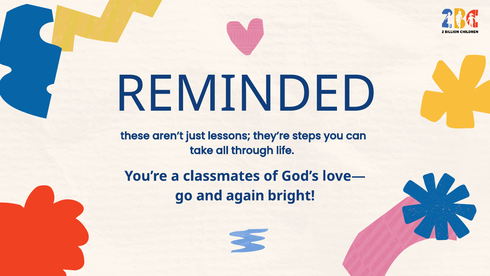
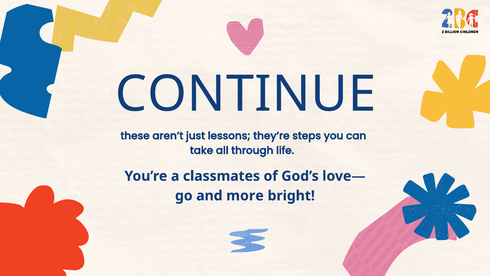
REMINDED: REMINDED -> CONTINUE
again: again -> more
